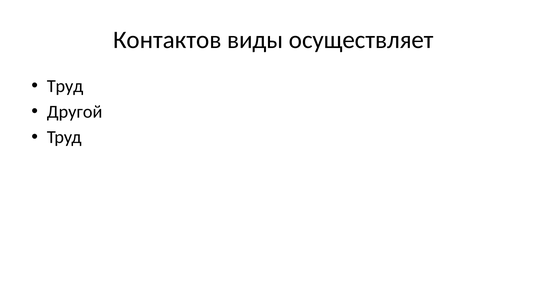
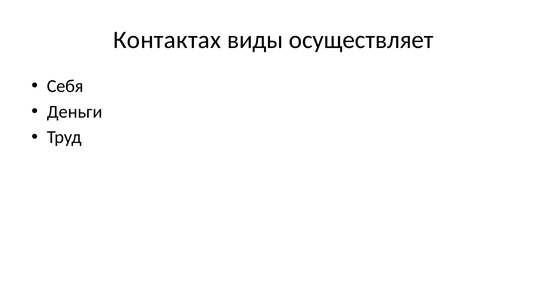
Контактов: Контактов -> Контактах
Труд at (65, 86): Труд -> Себя
Другой: Другой -> Деньги
